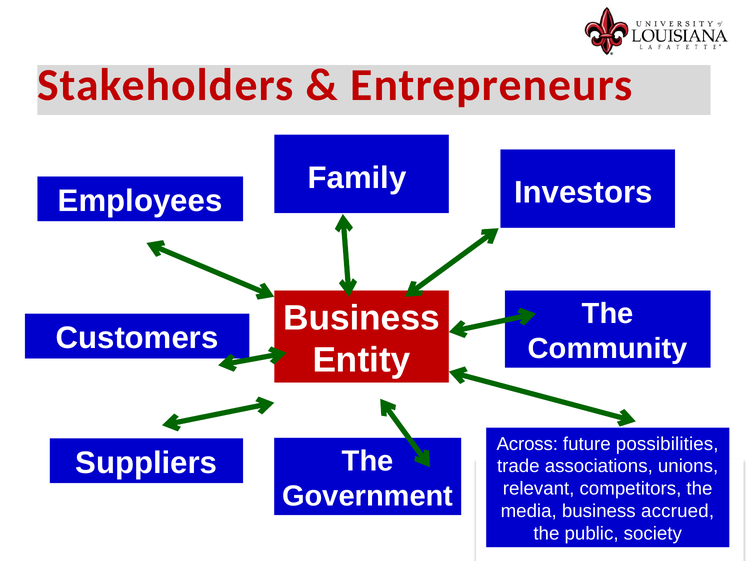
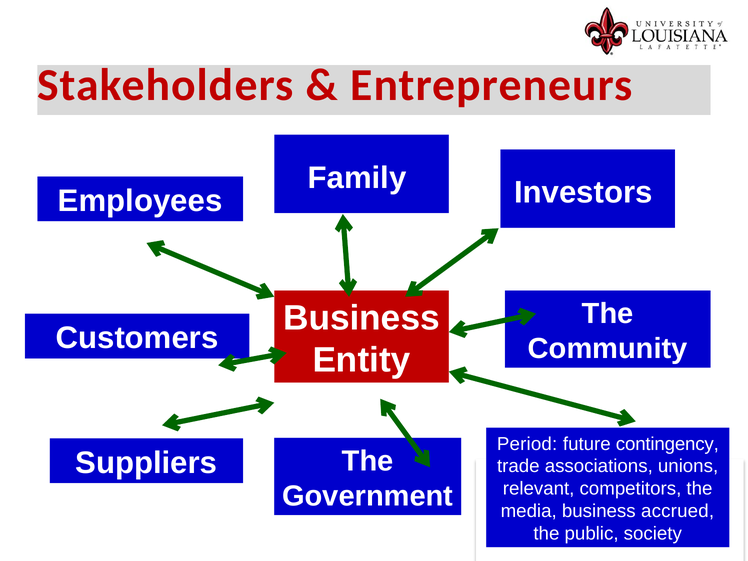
Across: Across -> Period
possibilities: possibilities -> contingency
